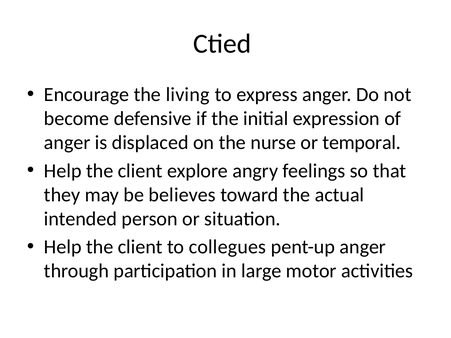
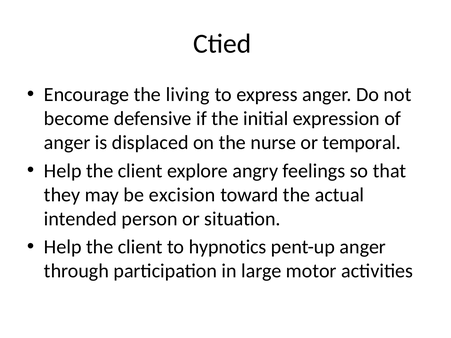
believes: believes -> excision
collegues: collegues -> hypnotics
